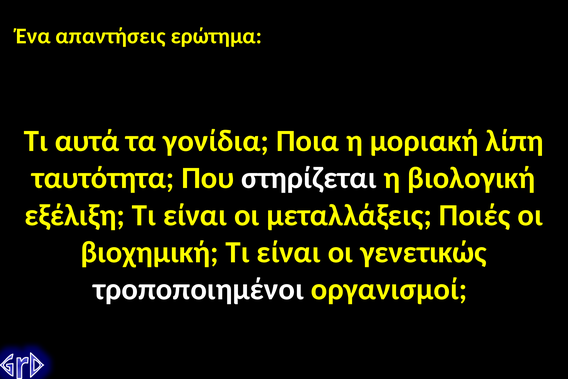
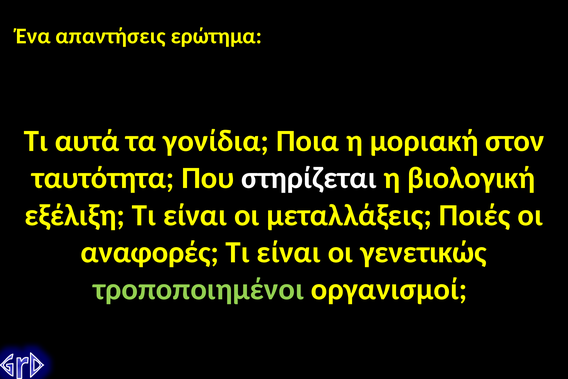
λίπη: λίπη -> στον
βιοχημική: βιοχημική -> αναφορές
τροποποιημένοι colour: white -> light green
